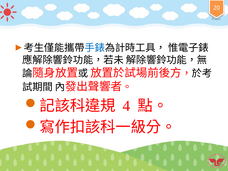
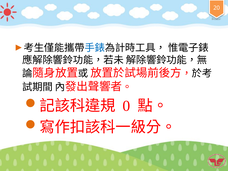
4: 4 -> 0
